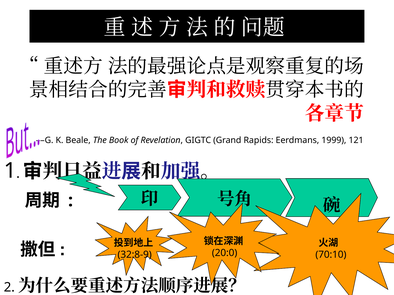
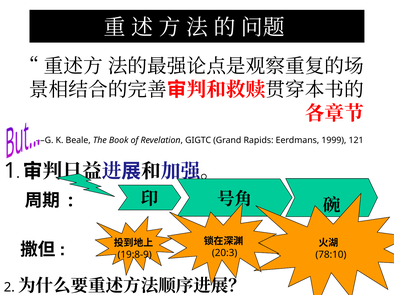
20:0: 20:0 -> 20:3
32:8-9: 32:8-9 -> 19:8-9
70:10: 70:10 -> 78:10
